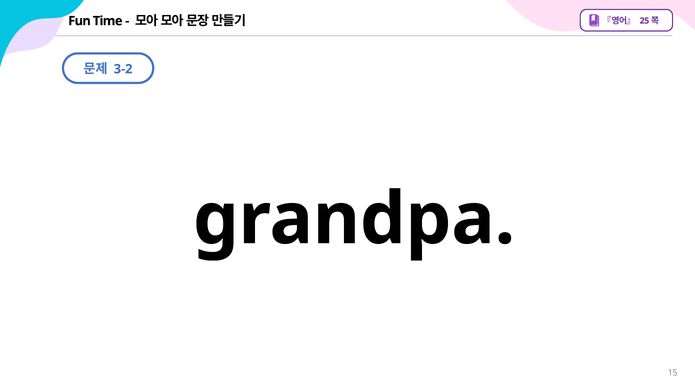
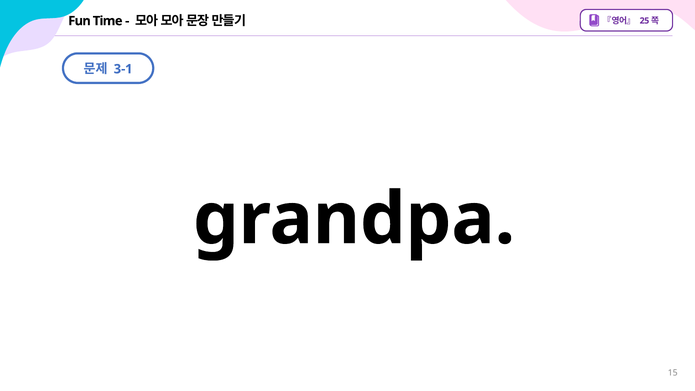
3-2: 3-2 -> 3-1
